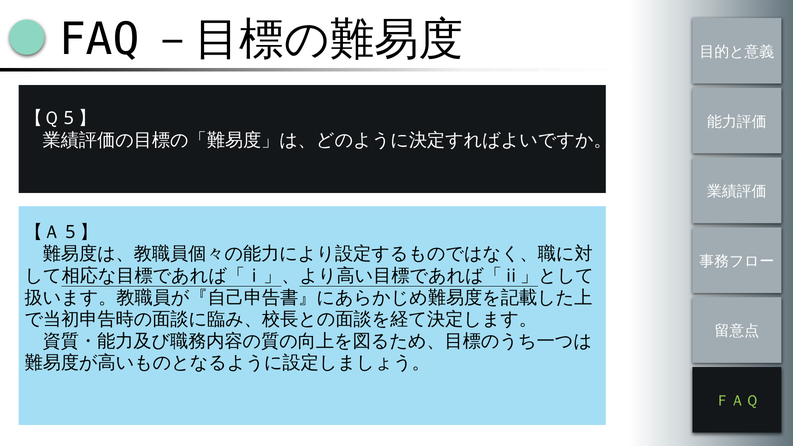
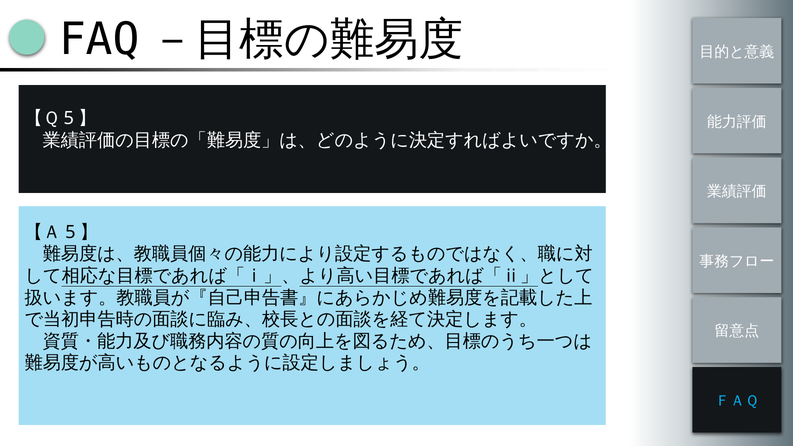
ＦＡＱ colour: light green -> light blue
